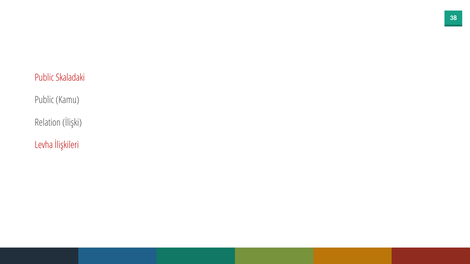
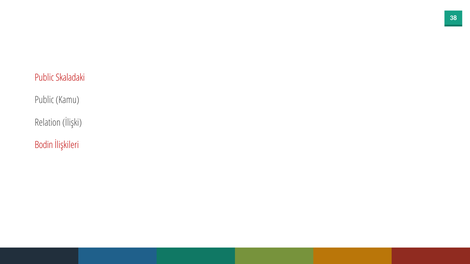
Levha: Levha -> Bodin
